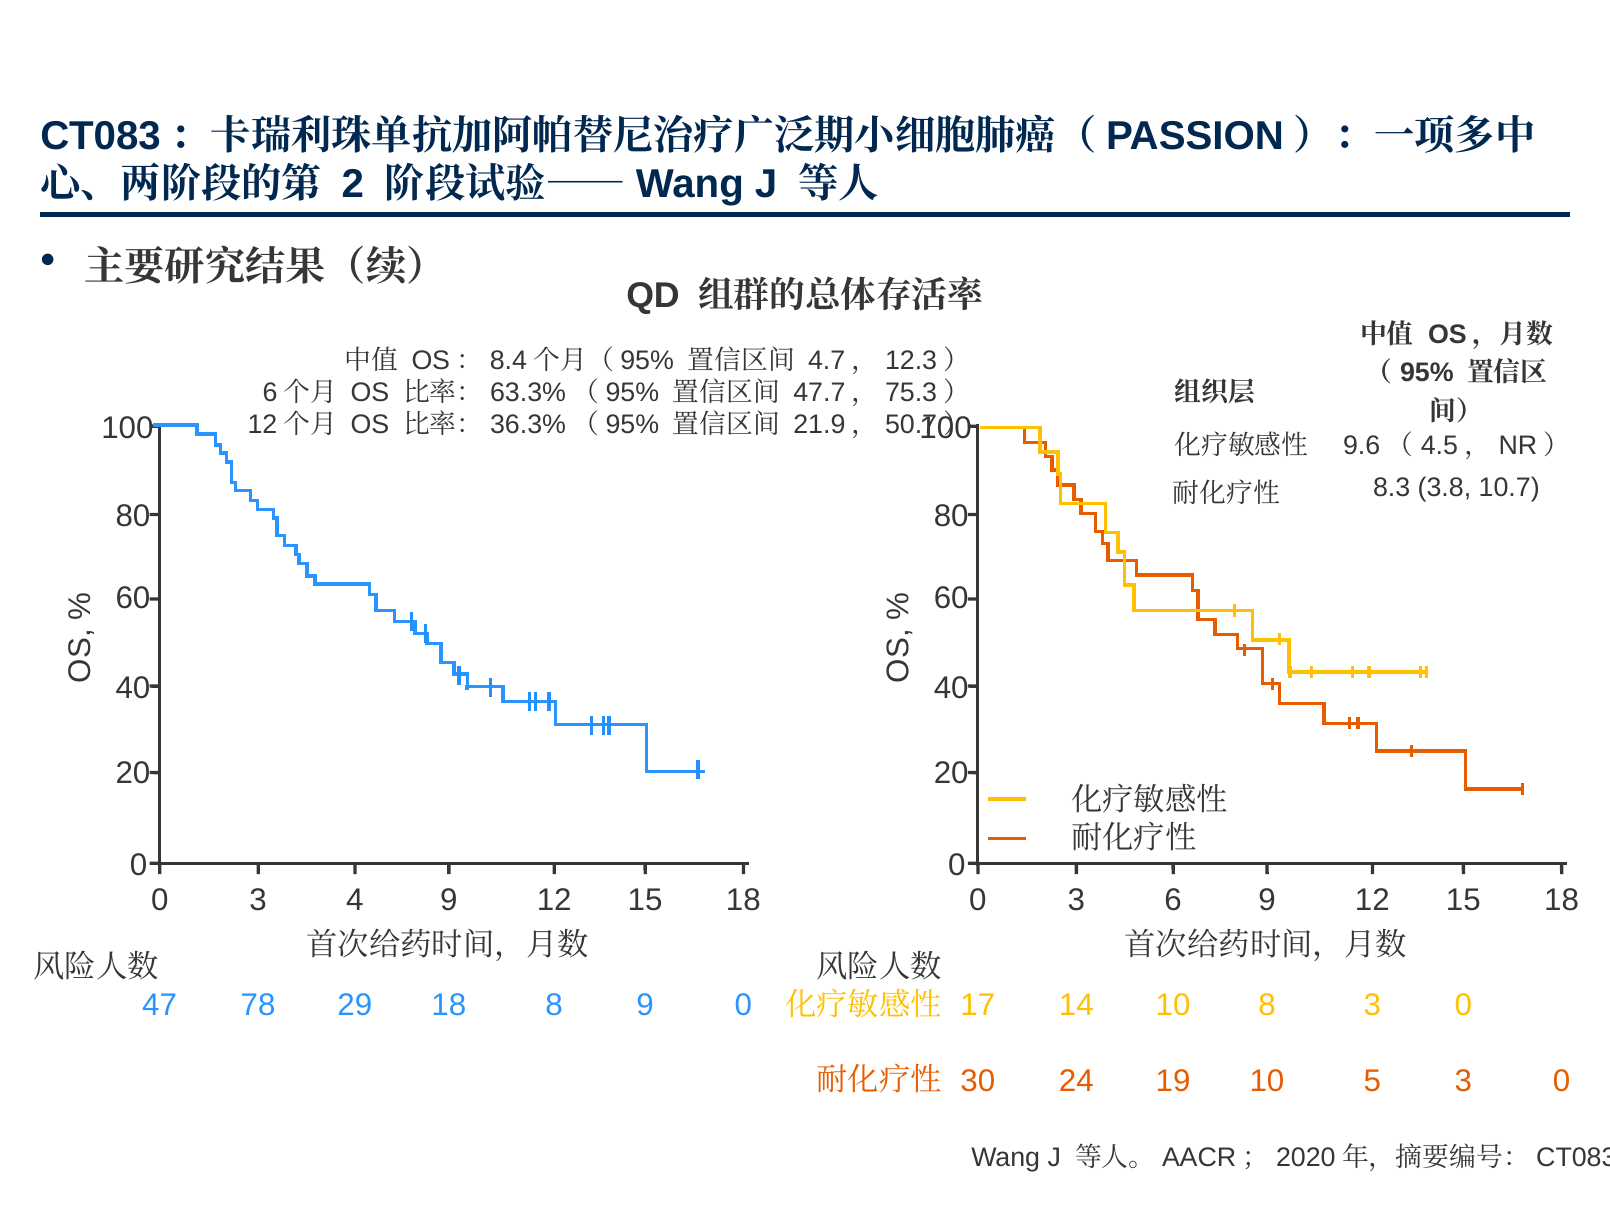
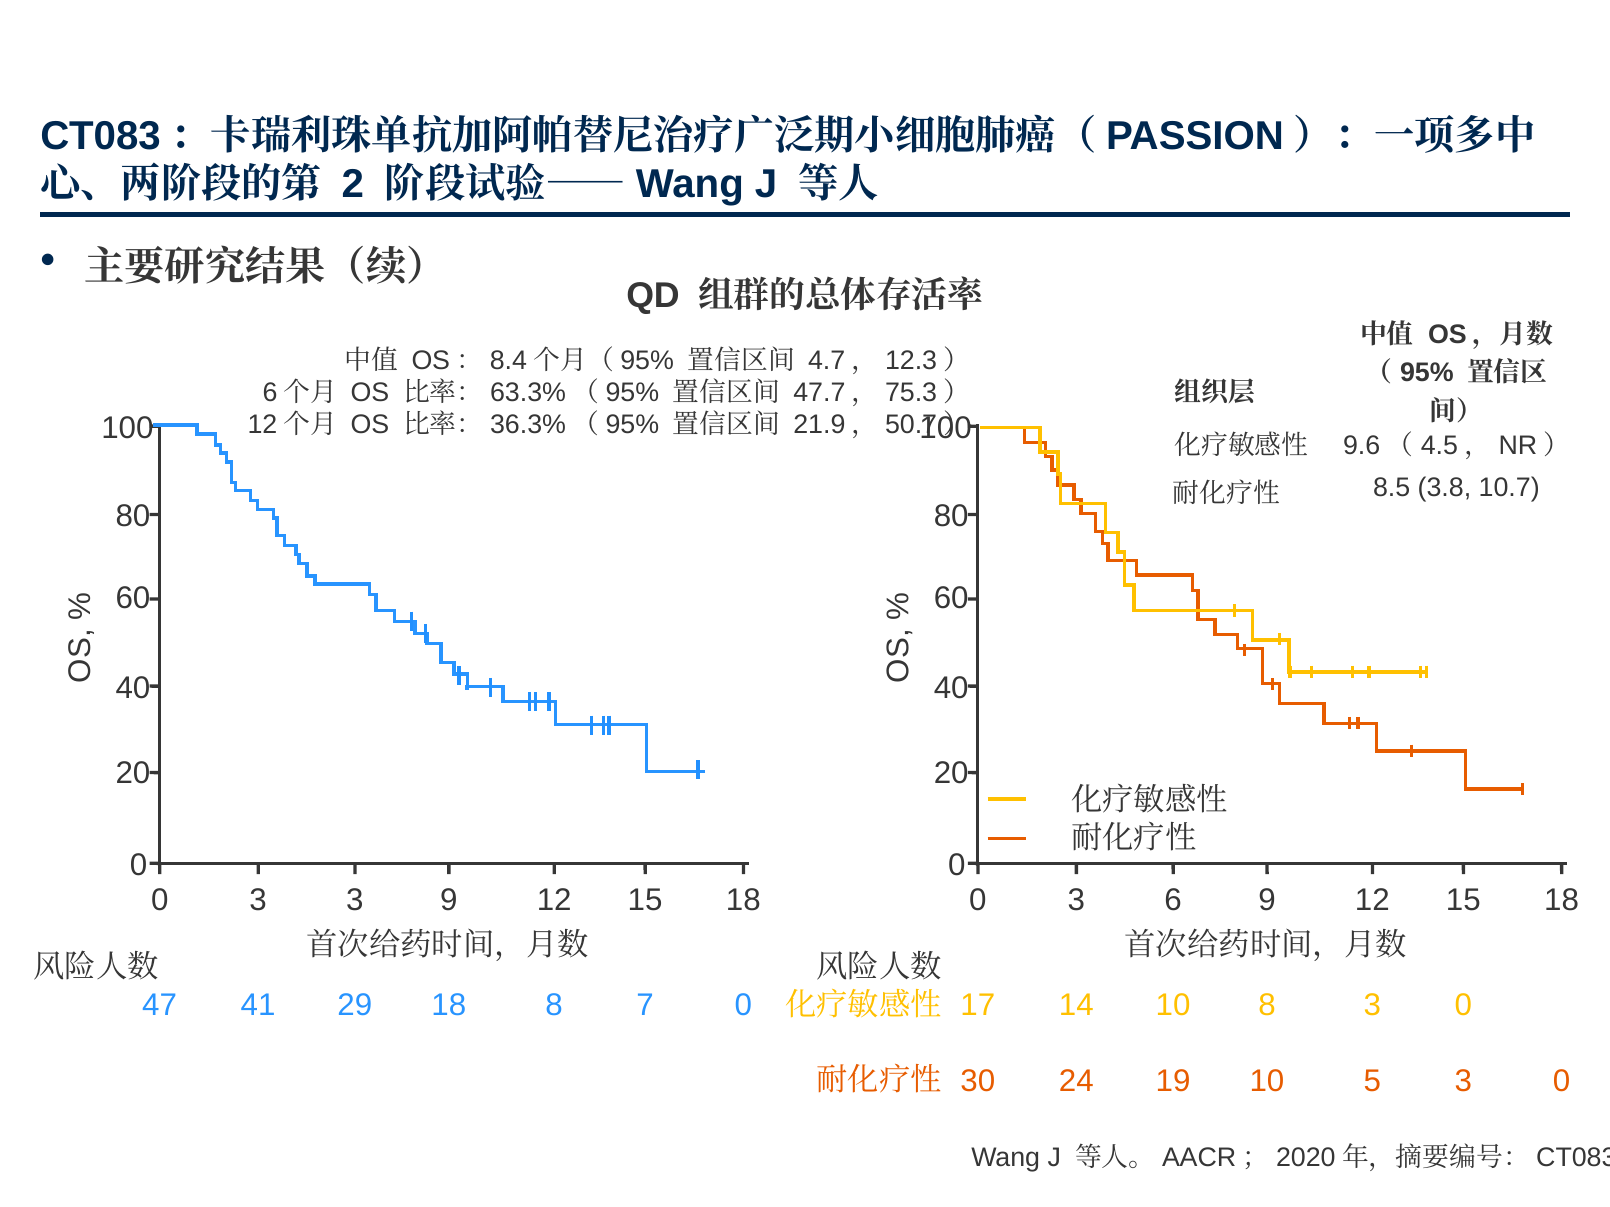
8.3: 8.3 -> 8.5
3 4: 4 -> 3
78: 78 -> 41
8 9: 9 -> 7
